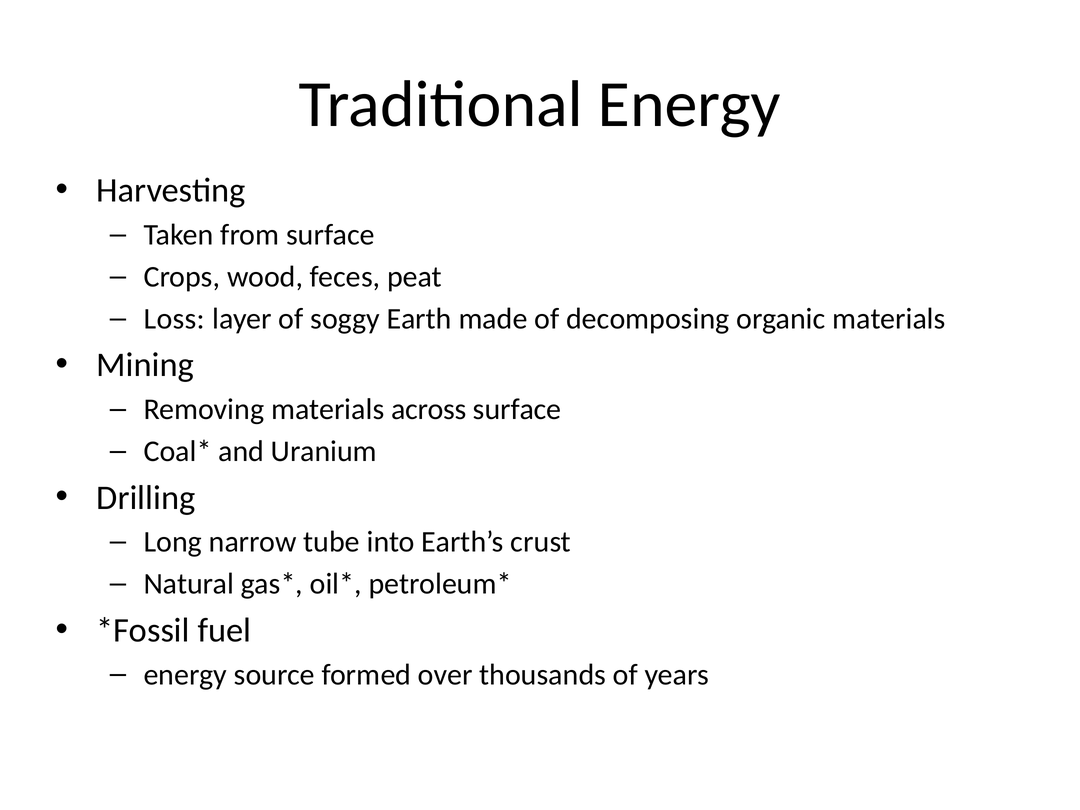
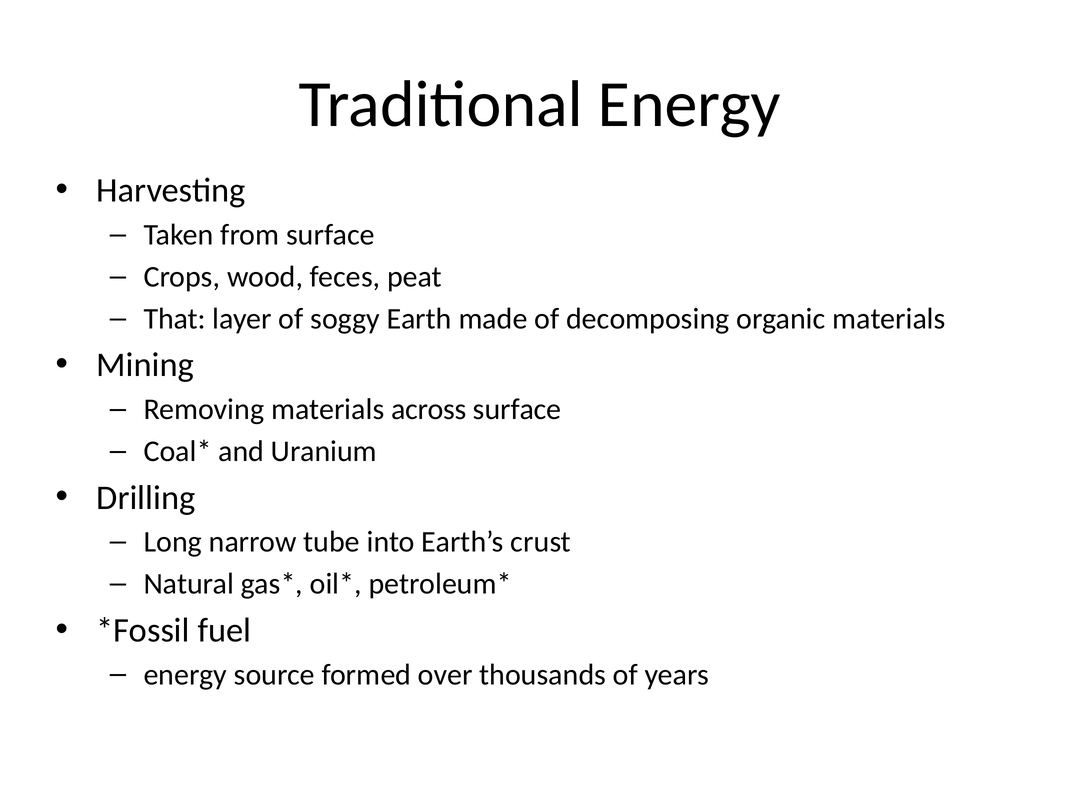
Loss: Loss -> That
